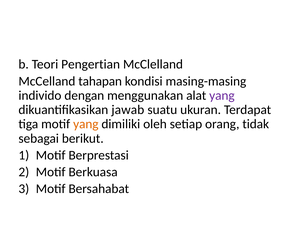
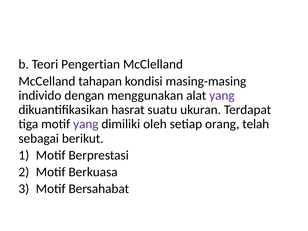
jawab: jawab -> hasrat
yang at (86, 124) colour: orange -> purple
tidak: tidak -> telah
